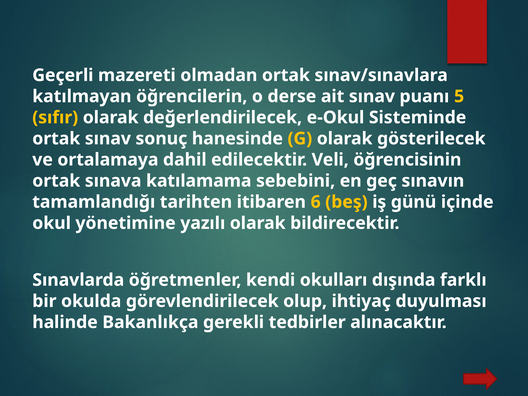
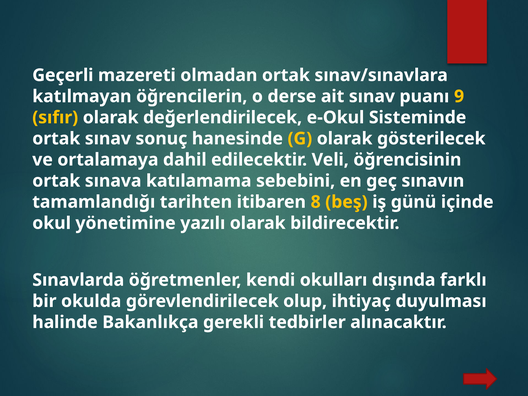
5: 5 -> 9
6: 6 -> 8
